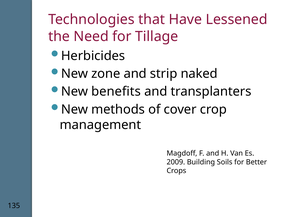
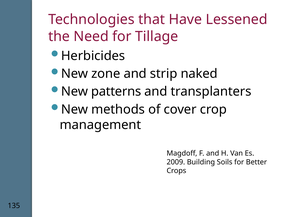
benefits: benefits -> patterns
